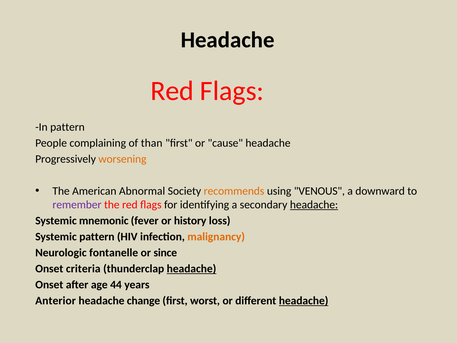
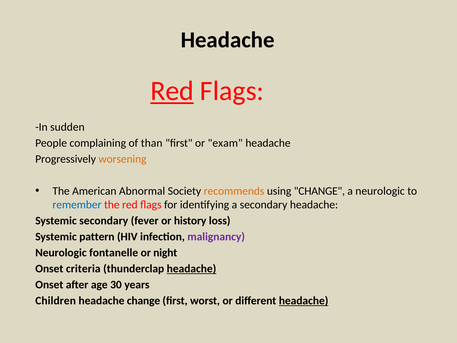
Red at (172, 91) underline: none -> present
In pattern: pattern -> sudden
cause: cause -> exam
using VENOUS: VENOUS -> CHANGE
a downward: downward -> neurologic
remember colour: purple -> blue
headache at (314, 205) underline: present -> none
Systemic mnemonic: mnemonic -> secondary
malignancy colour: orange -> purple
since: since -> night
44: 44 -> 30
Anterior: Anterior -> Children
